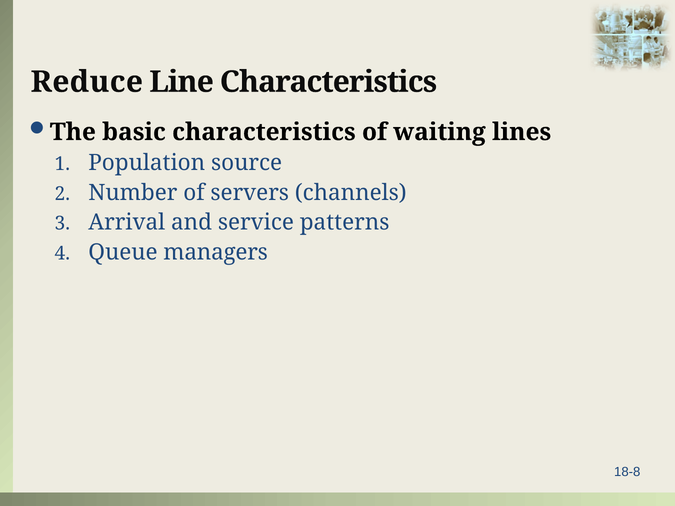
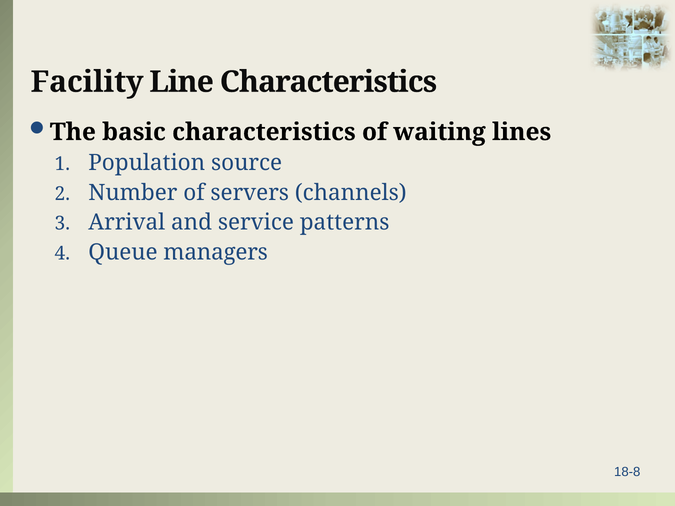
Reduce: Reduce -> Facility
